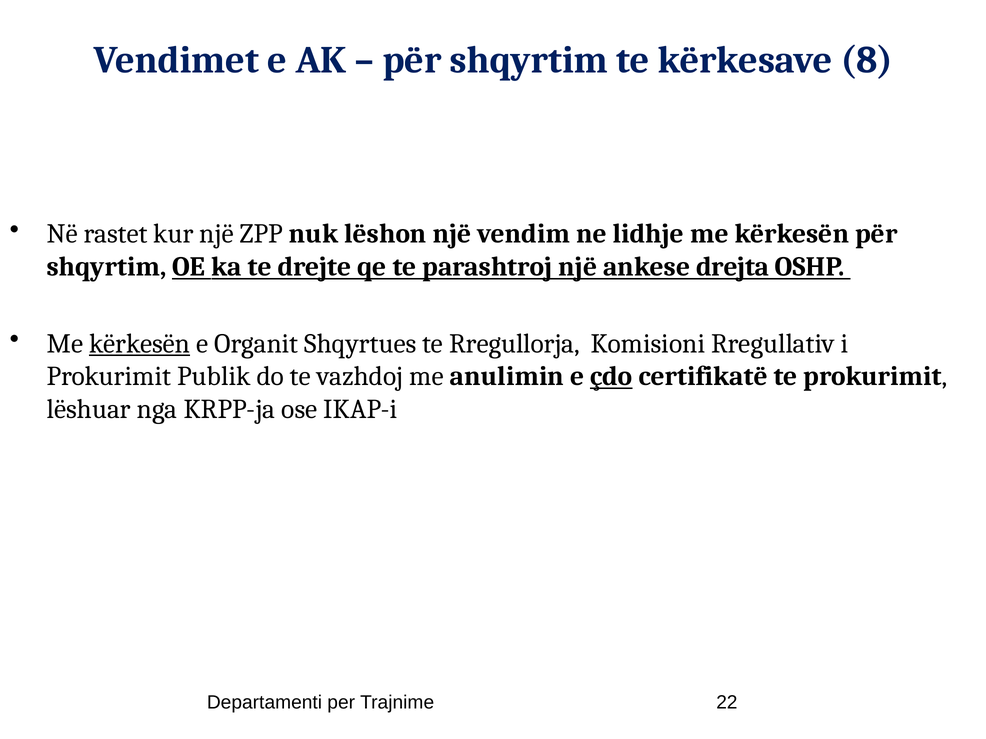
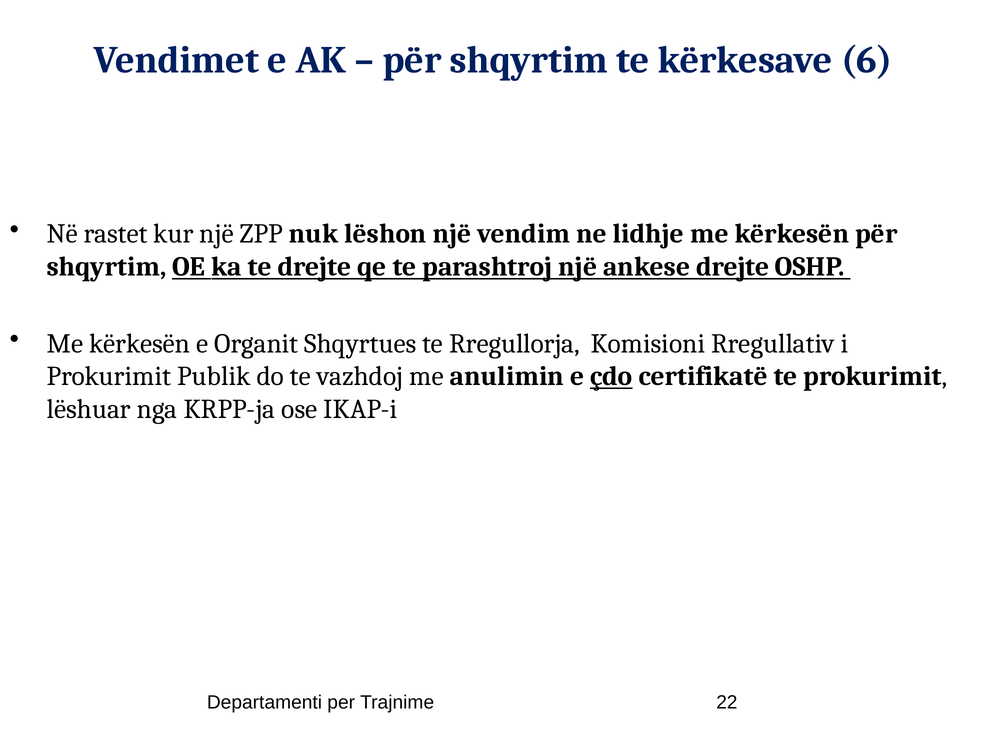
8: 8 -> 6
ankese drejta: drejta -> drejte
kërkesën at (140, 344) underline: present -> none
